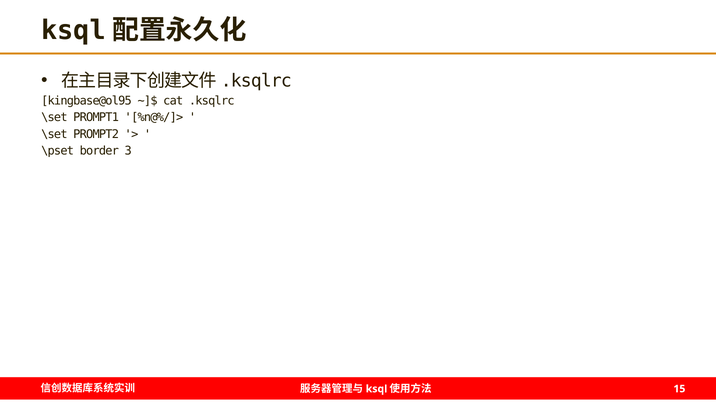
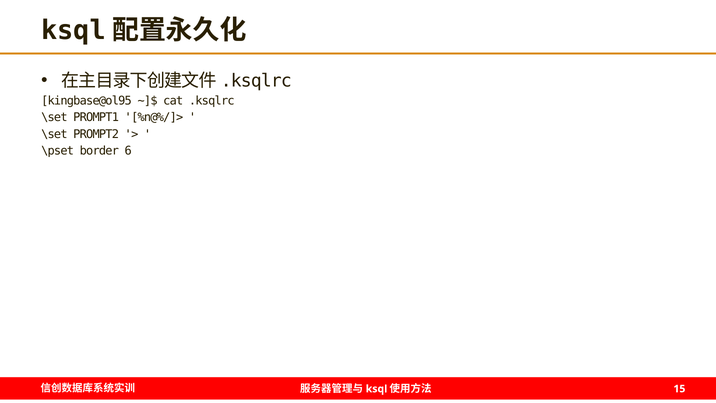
3: 3 -> 6
